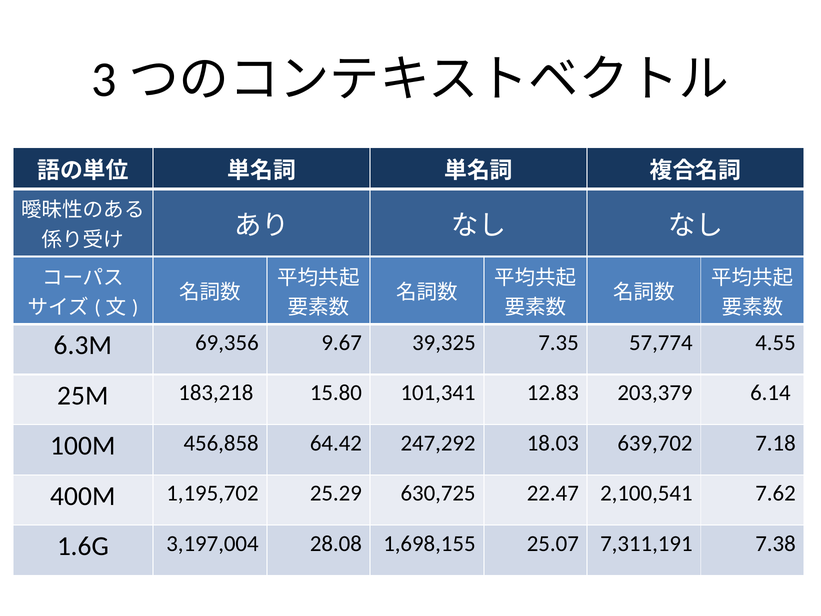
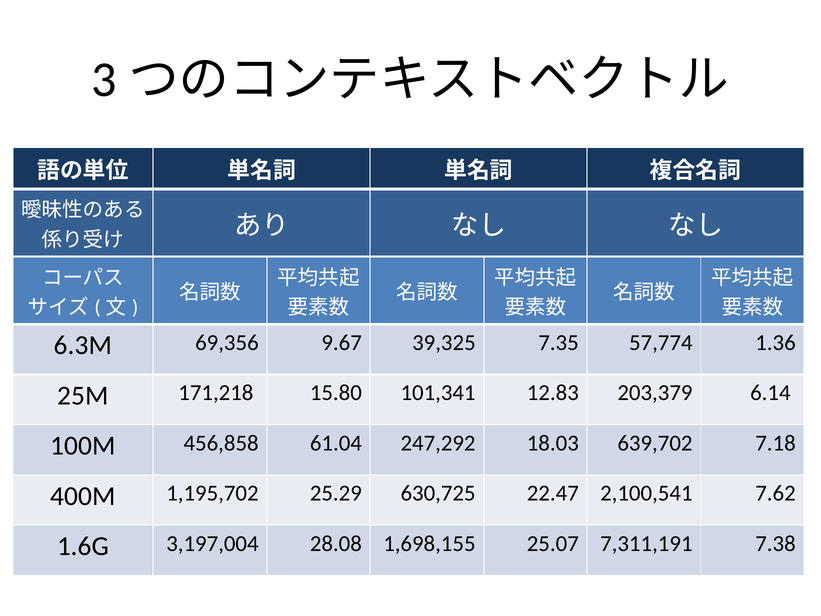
4.55: 4.55 -> 1.36
183,218: 183,218 -> 171,218
64.42: 64.42 -> 61.04
